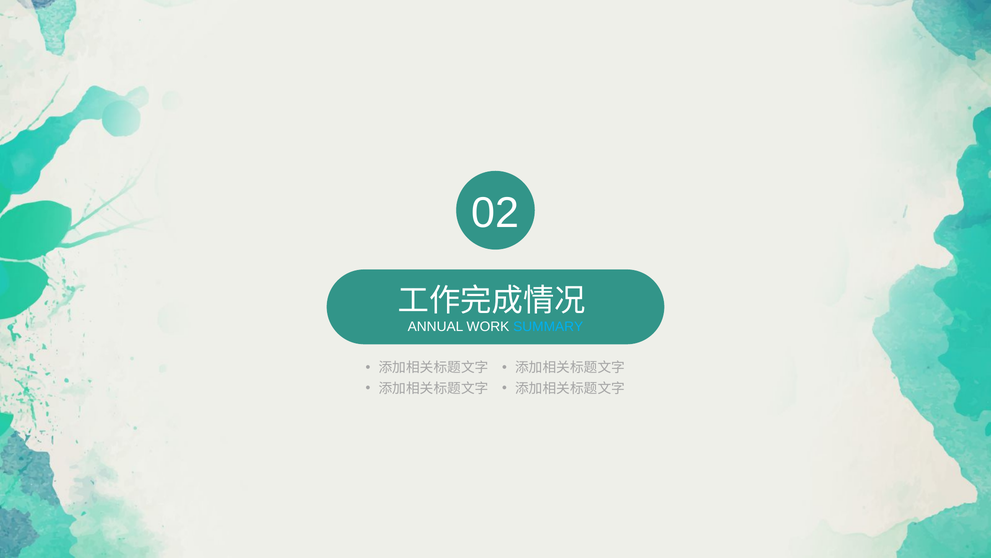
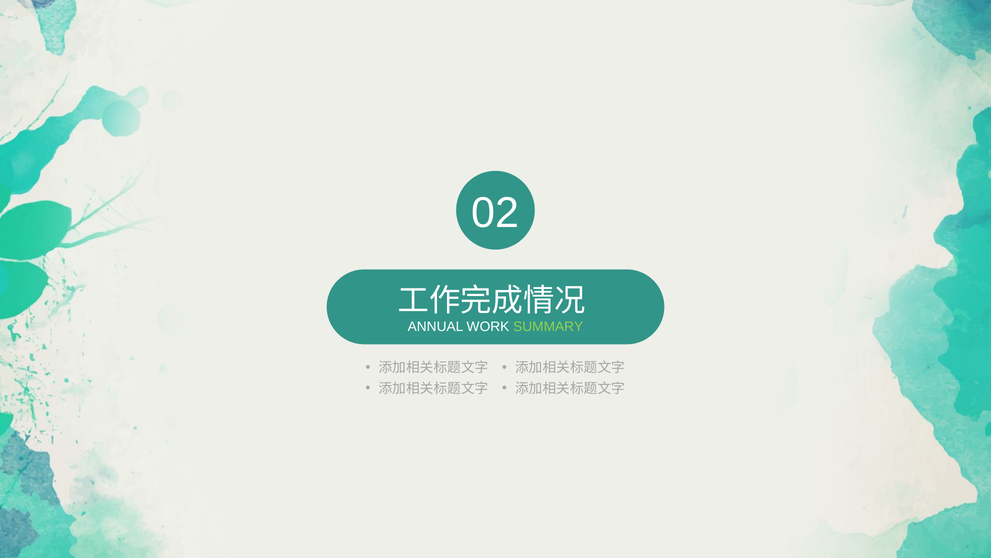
SUMMARY colour: light blue -> light green
